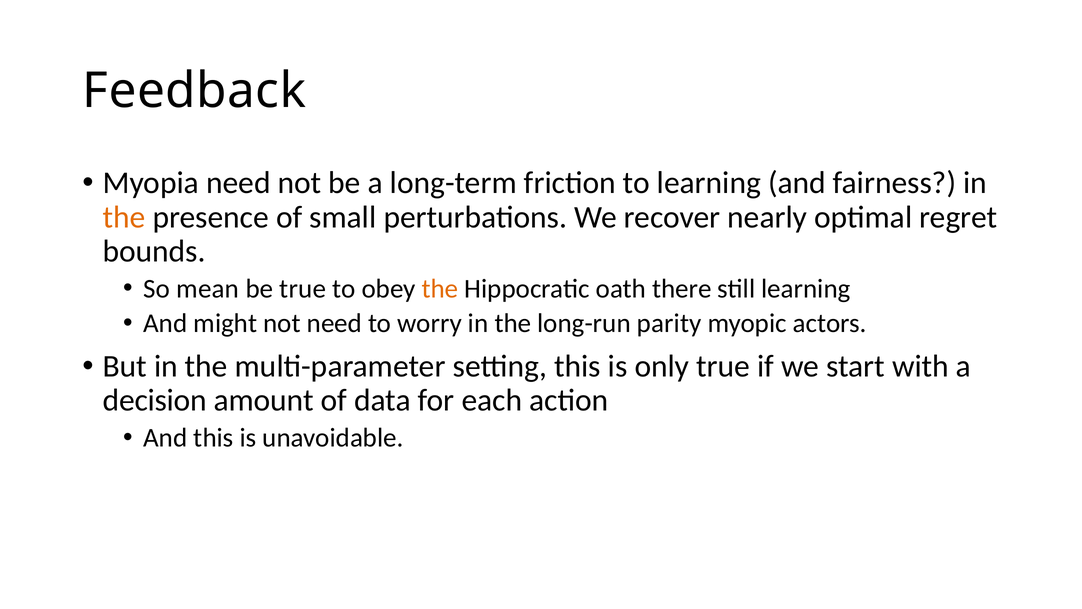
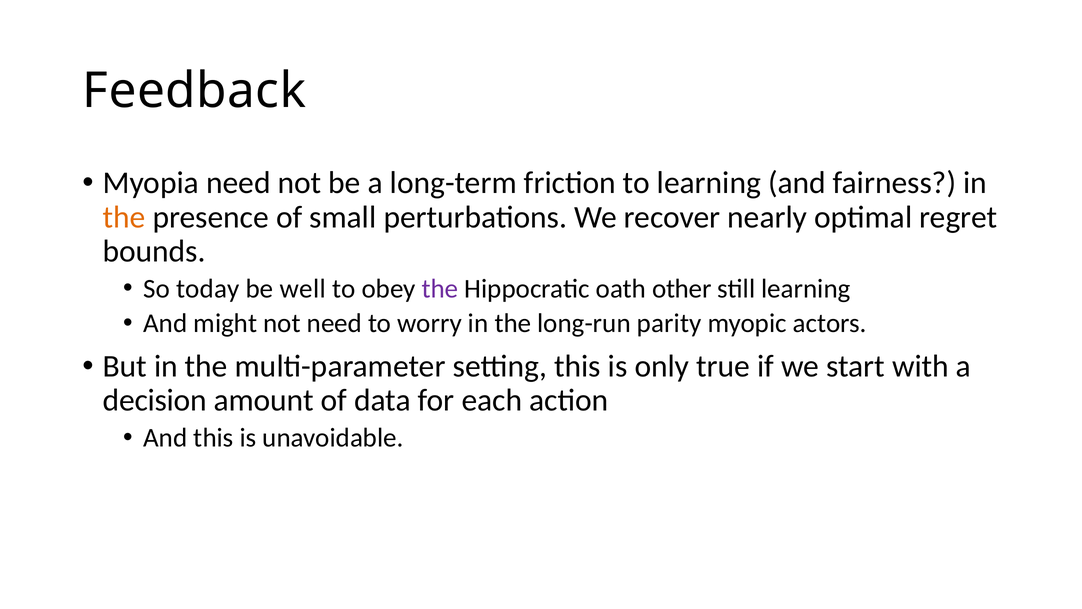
mean: mean -> today
be true: true -> well
the at (440, 288) colour: orange -> purple
there: there -> other
